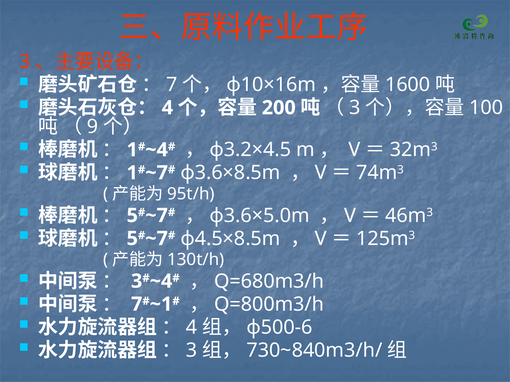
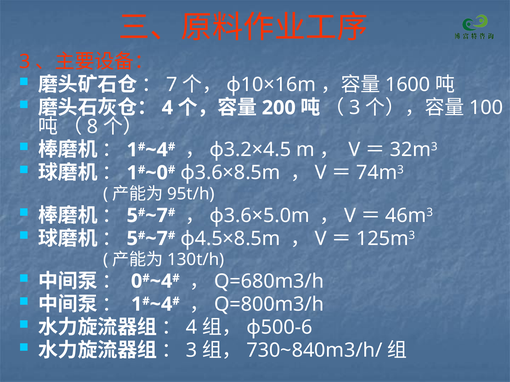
9: 9 -> 8
~7 at (157, 173): ~7 -> ~0
3 at (137, 282): 3 -> 0
7 at (137, 305): 7 -> 1
~1 at (161, 305): ~1 -> ~4
